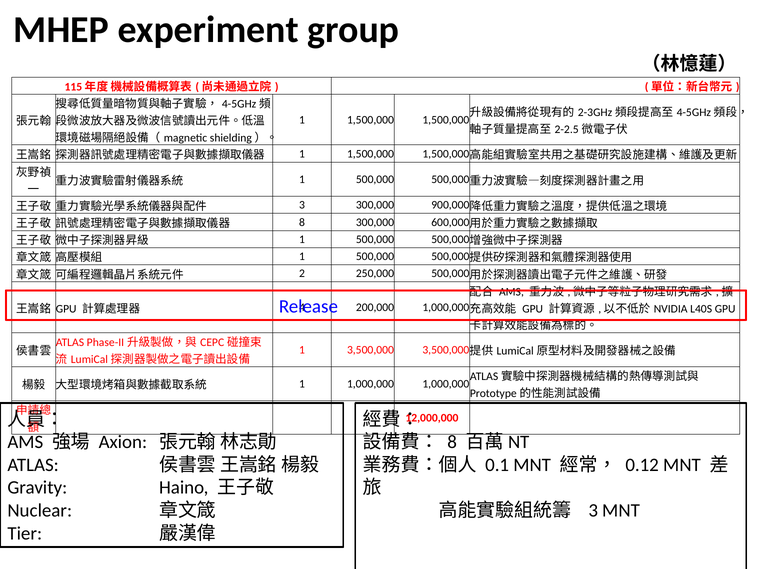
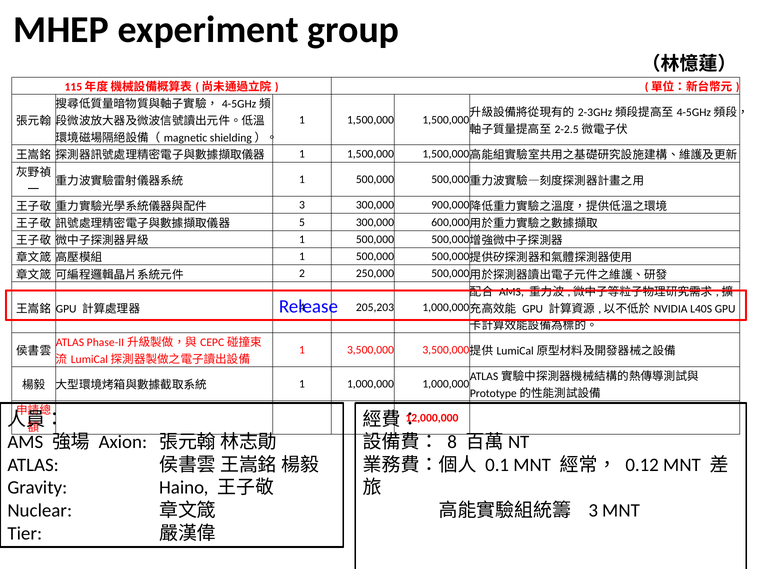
8 at (302, 222): 8 -> 5
200,000: 200,000 -> 205,203
